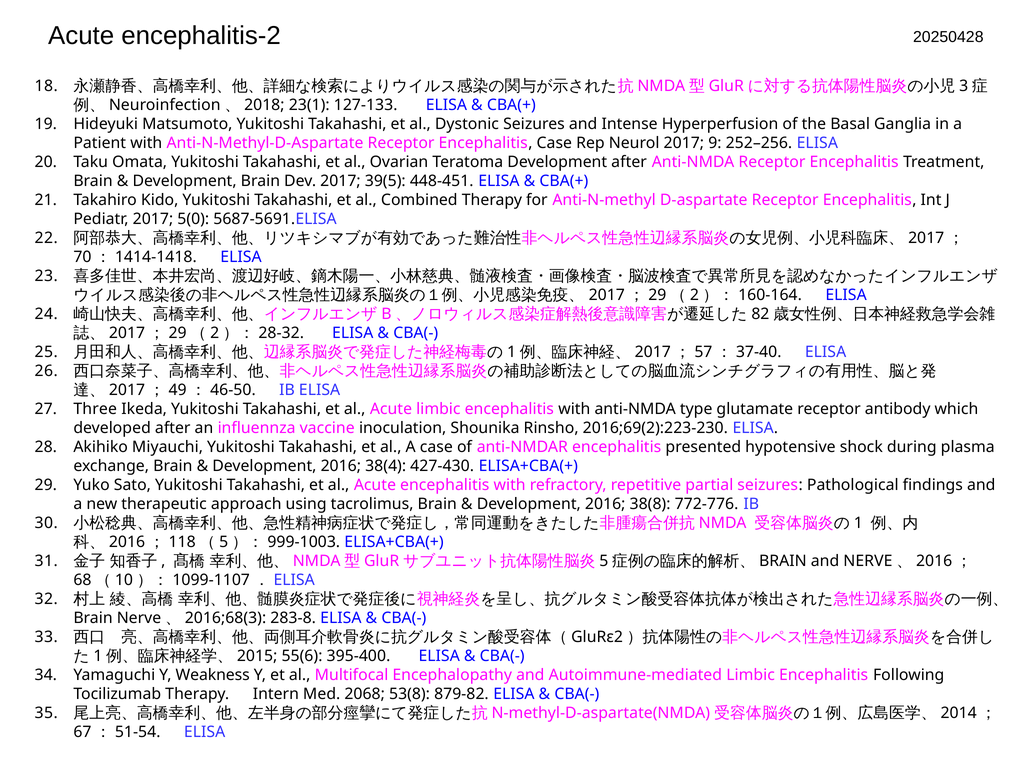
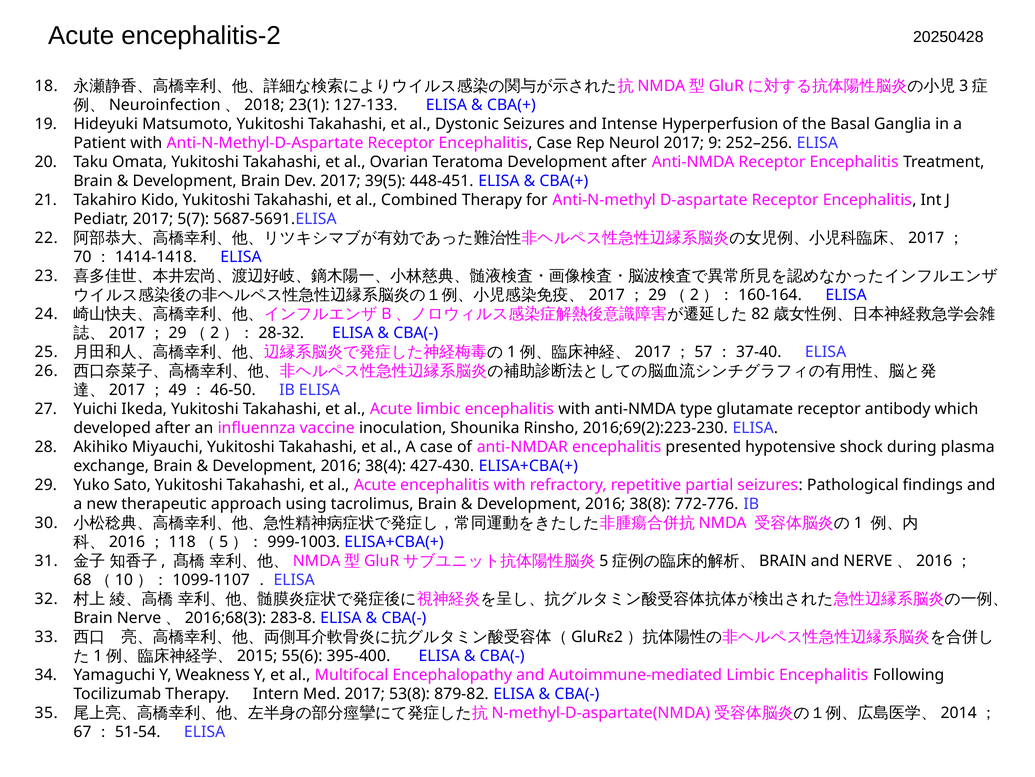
5(0: 5(0 -> 5(7
Three: Three -> Yuichi
Med 2068: 2068 -> 2017
